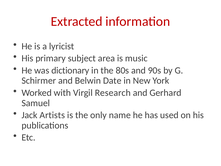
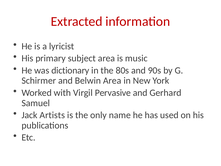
Belwin Date: Date -> Area
Research: Research -> Pervasive
